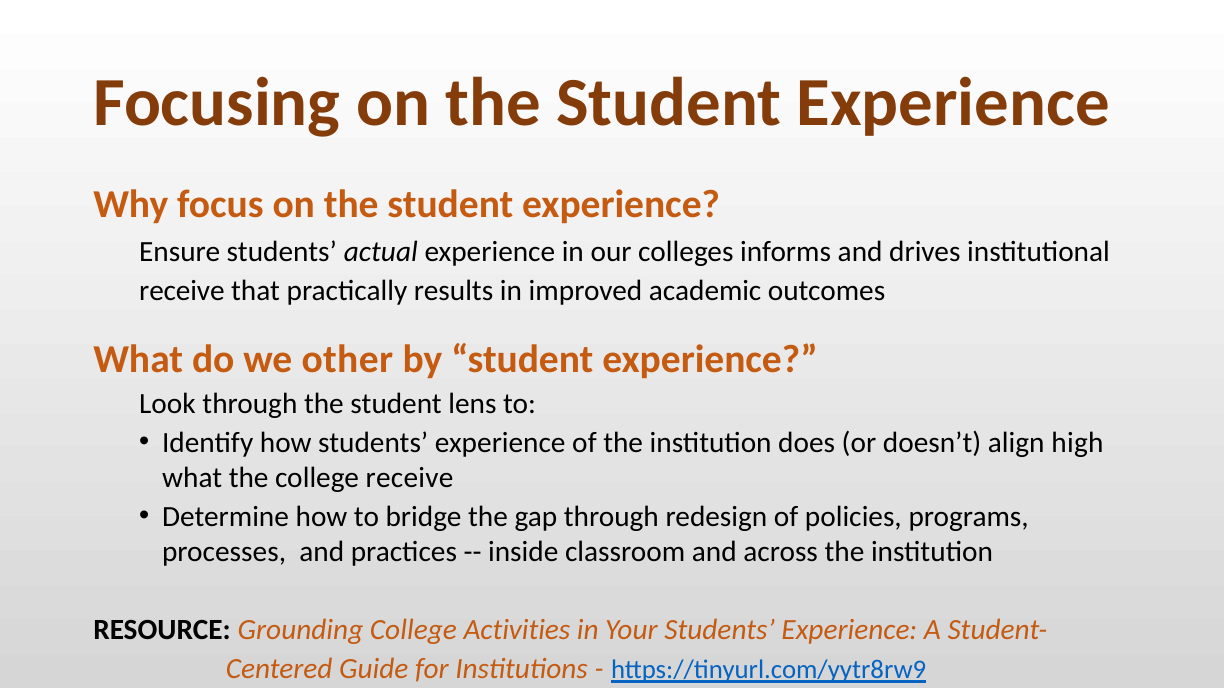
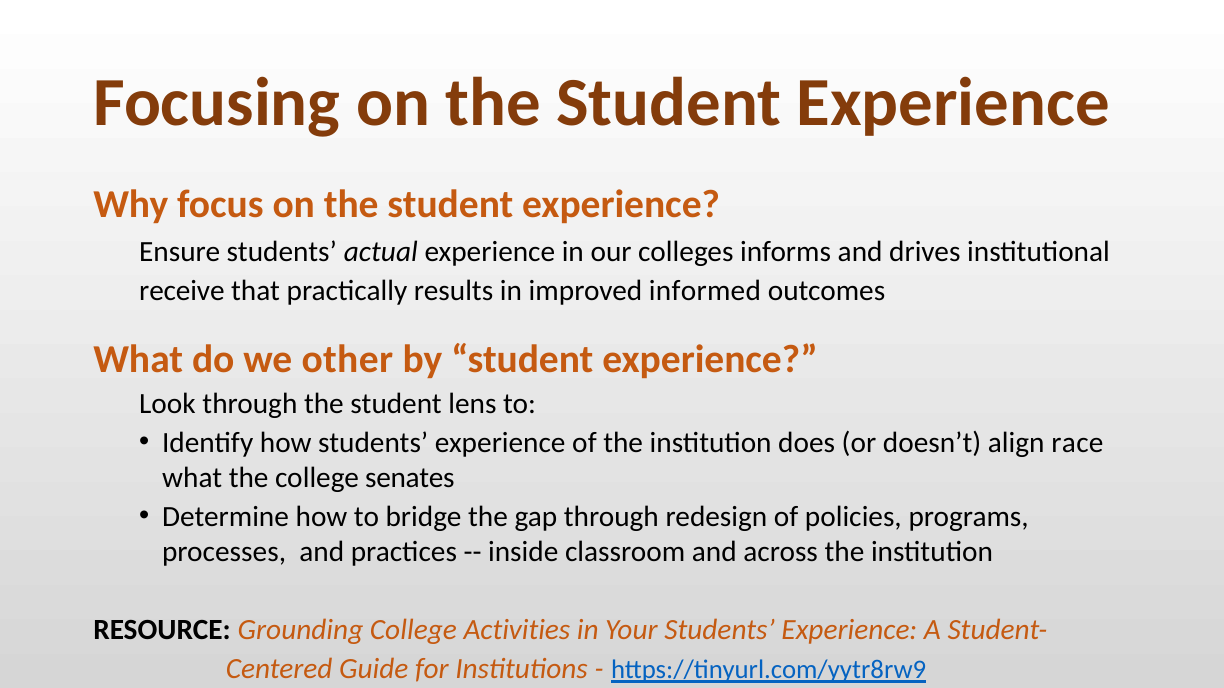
academic: academic -> informed
high: high -> race
college receive: receive -> senates
